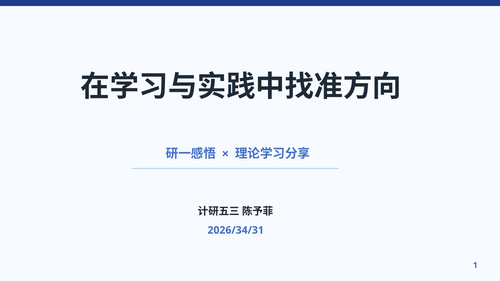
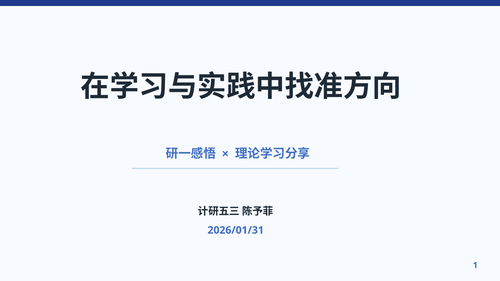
2026/34/31: 2026/34/31 -> 2026/01/31
